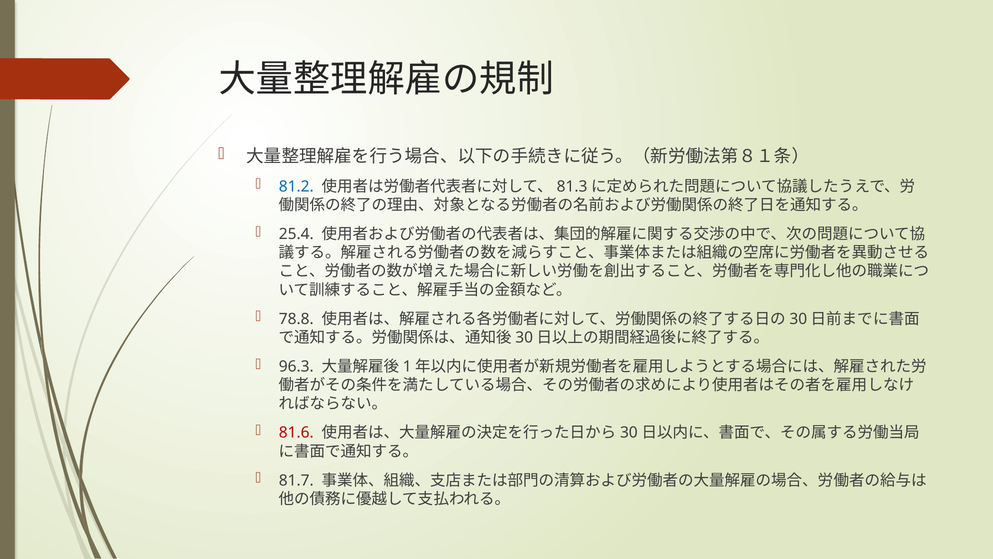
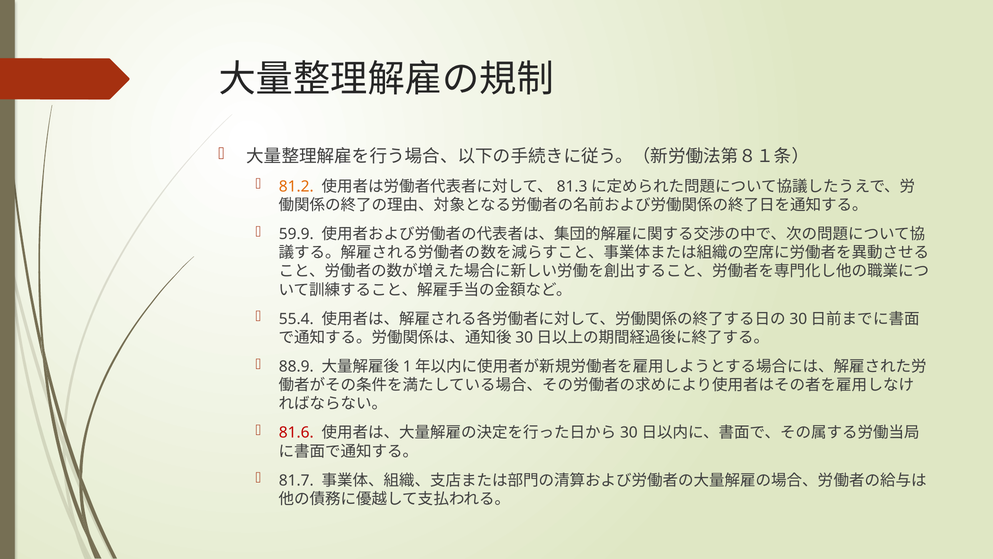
81.2 colour: blue -> orange
25.4: 25.4 -> 59.9
78.8: 78.8 -> 55.4
96.3: 96.3 -> 88.9
